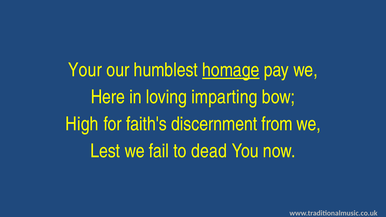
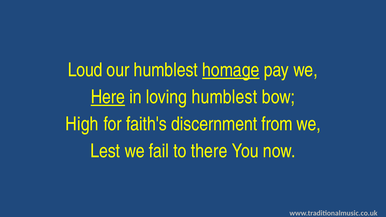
Your: Your -> Loud
Here underline: none -> present
loving imparting: imparting -> humblest
dead: dead -> there
